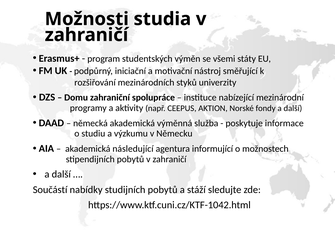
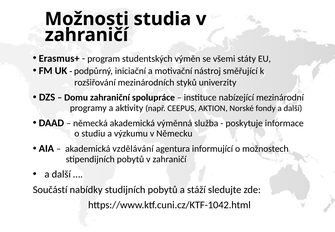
následující: následující -> vzdělávání
